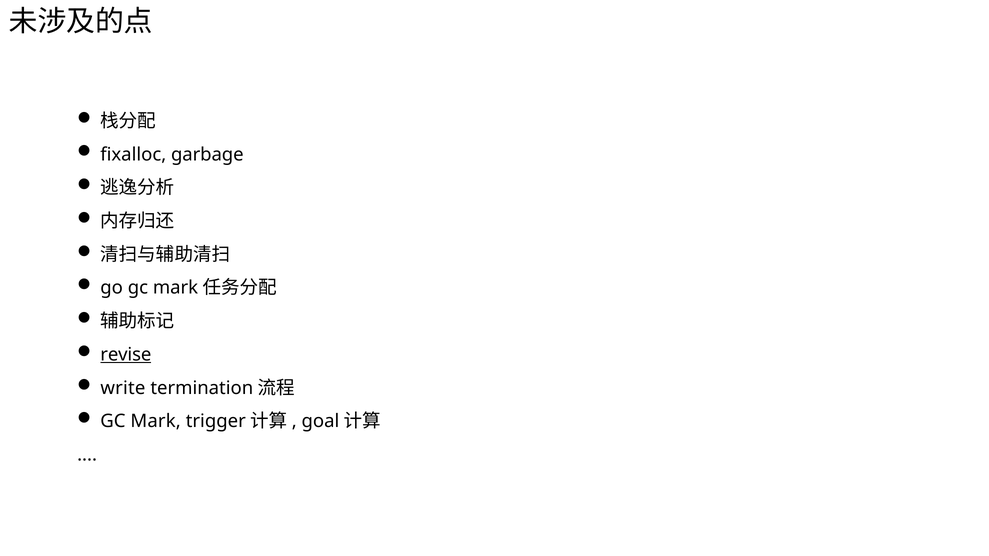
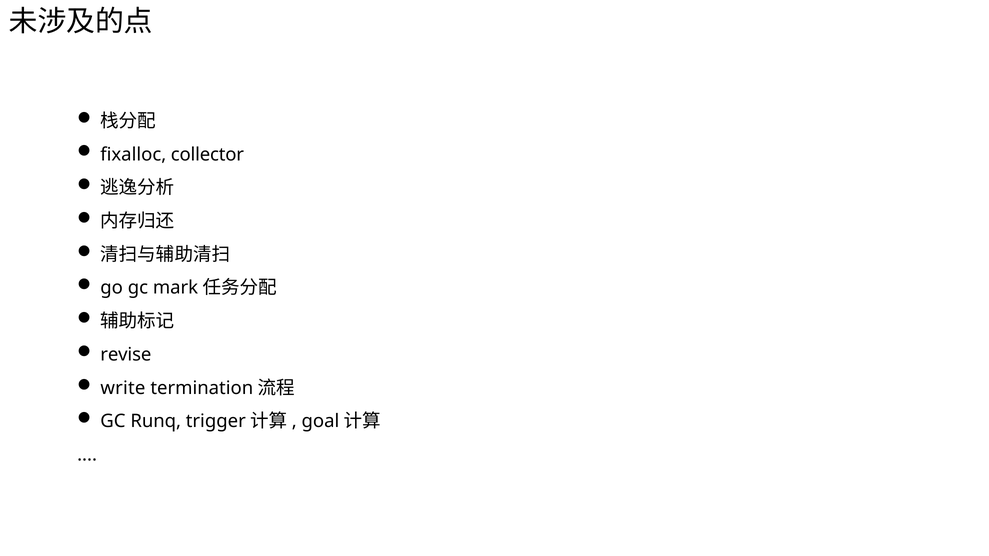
garbage: garbage -> collector
revise underline: present -> none
Mark: Mark -> Runq
